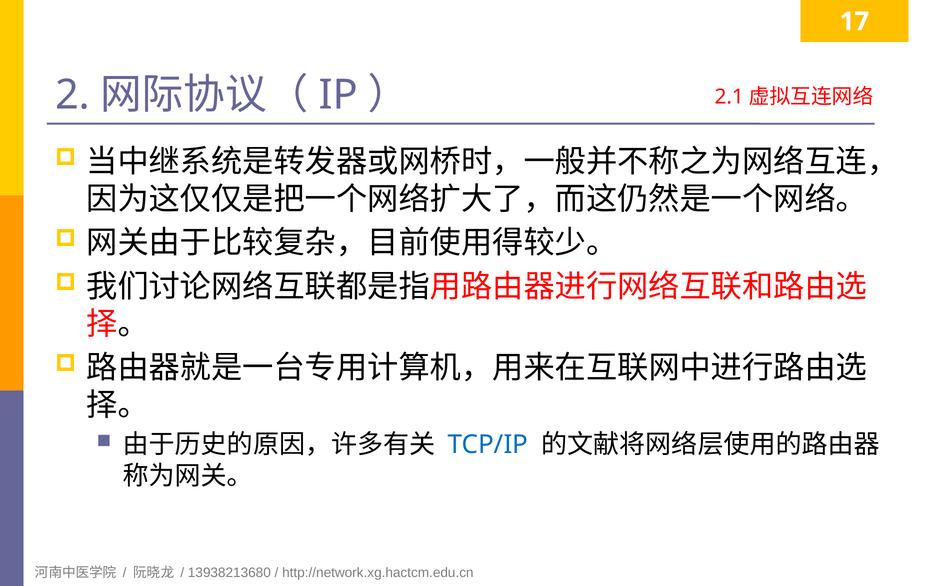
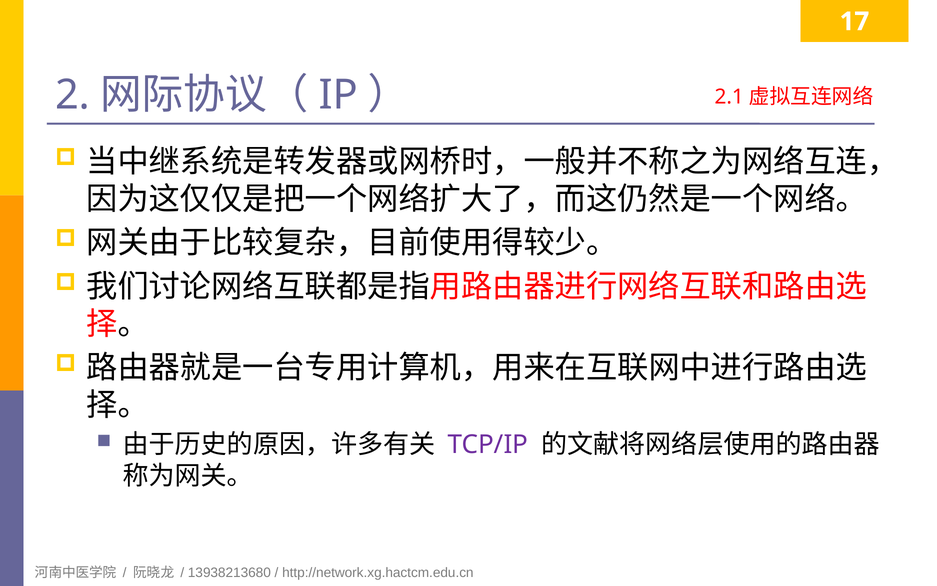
TCP/IP colour: blue -> purple
